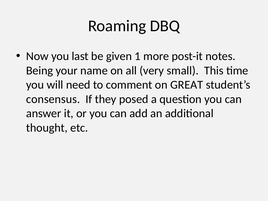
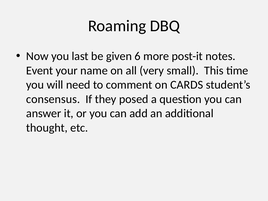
1: 1 -> 6
Being: Being -> Event
GREAT: GREAT -> CARDS
